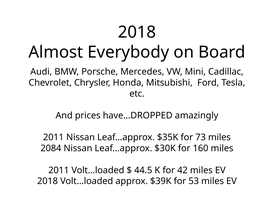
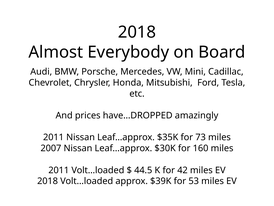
2084: 2084 -> 2007
